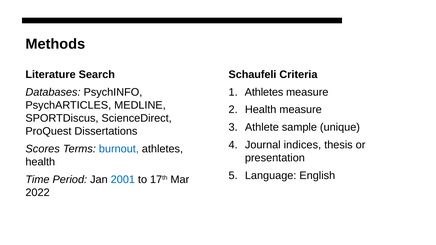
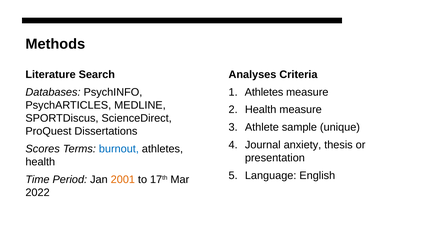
Schaufeli: Schaufeli -> Analyses
indices: indices -> anxiety
2001 colour: blue -> orange
